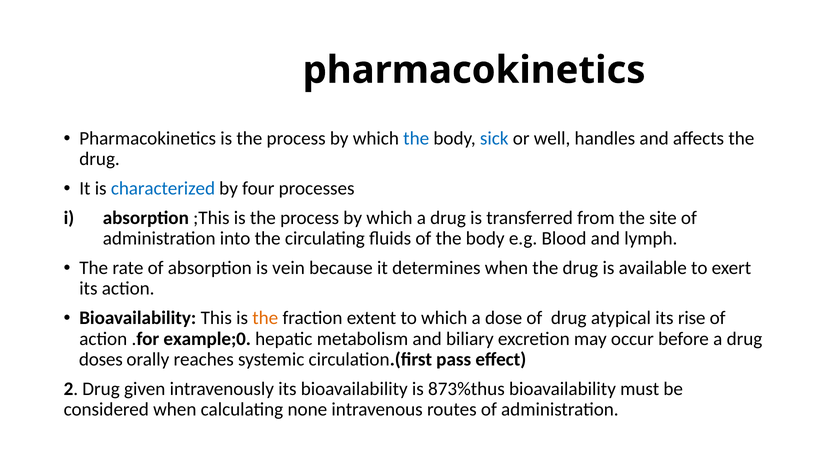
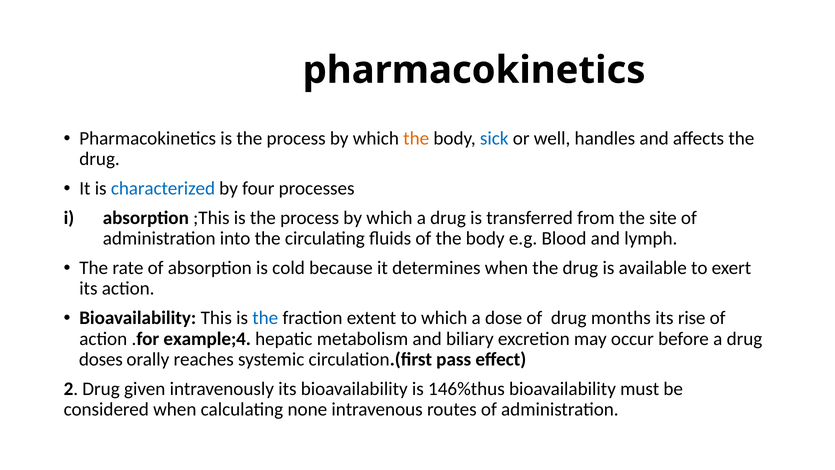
the at (416, 138) colour: blue -> orange
vein: vein -> cold
the at (265, 318) colour: orange -> blue
atypical: atypical -> months
example;0: example;0 -> example;4
873%thus: 873%thus -> 146%thus
